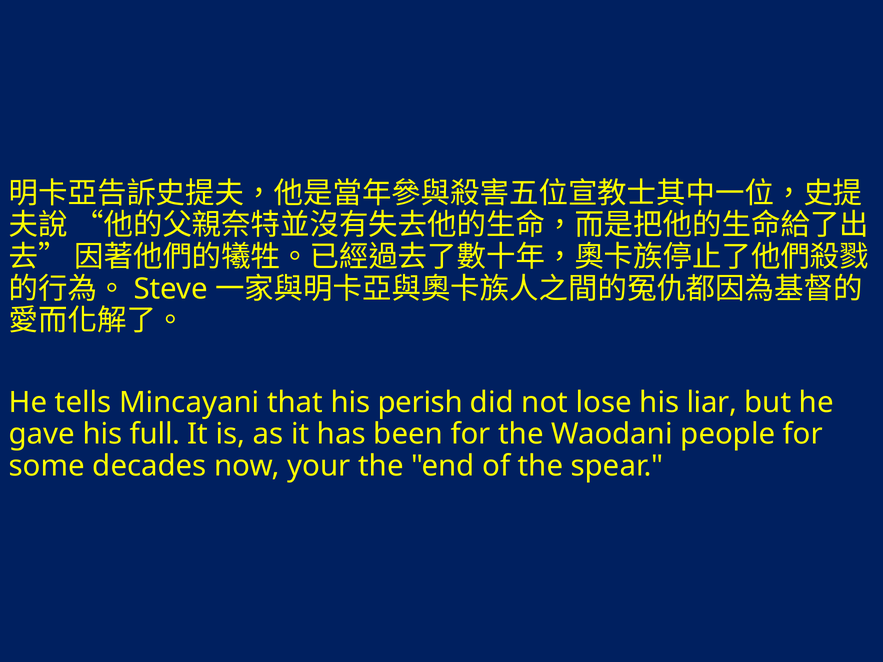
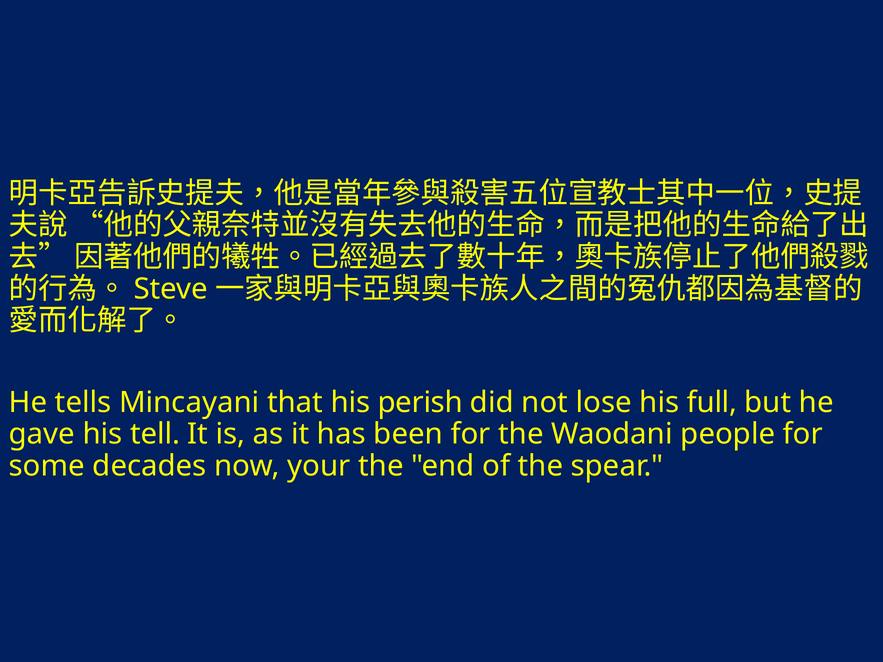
liar: liar -> full
full: full -> tell
